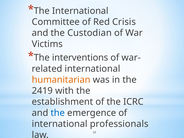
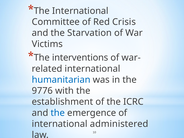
Custodian: Custodian -> Starvation
humanitarian colour: orange -> blue
2419: 2419 -> 9776
professionals: professionals -> administered
